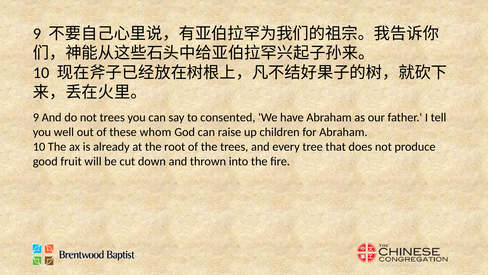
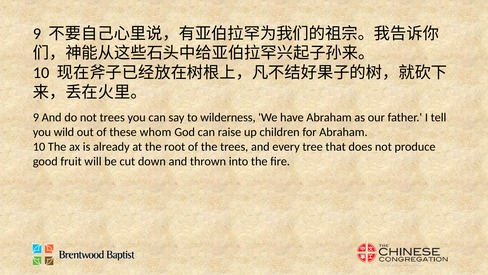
consented: consented -> wilderness
well: well -> wild
